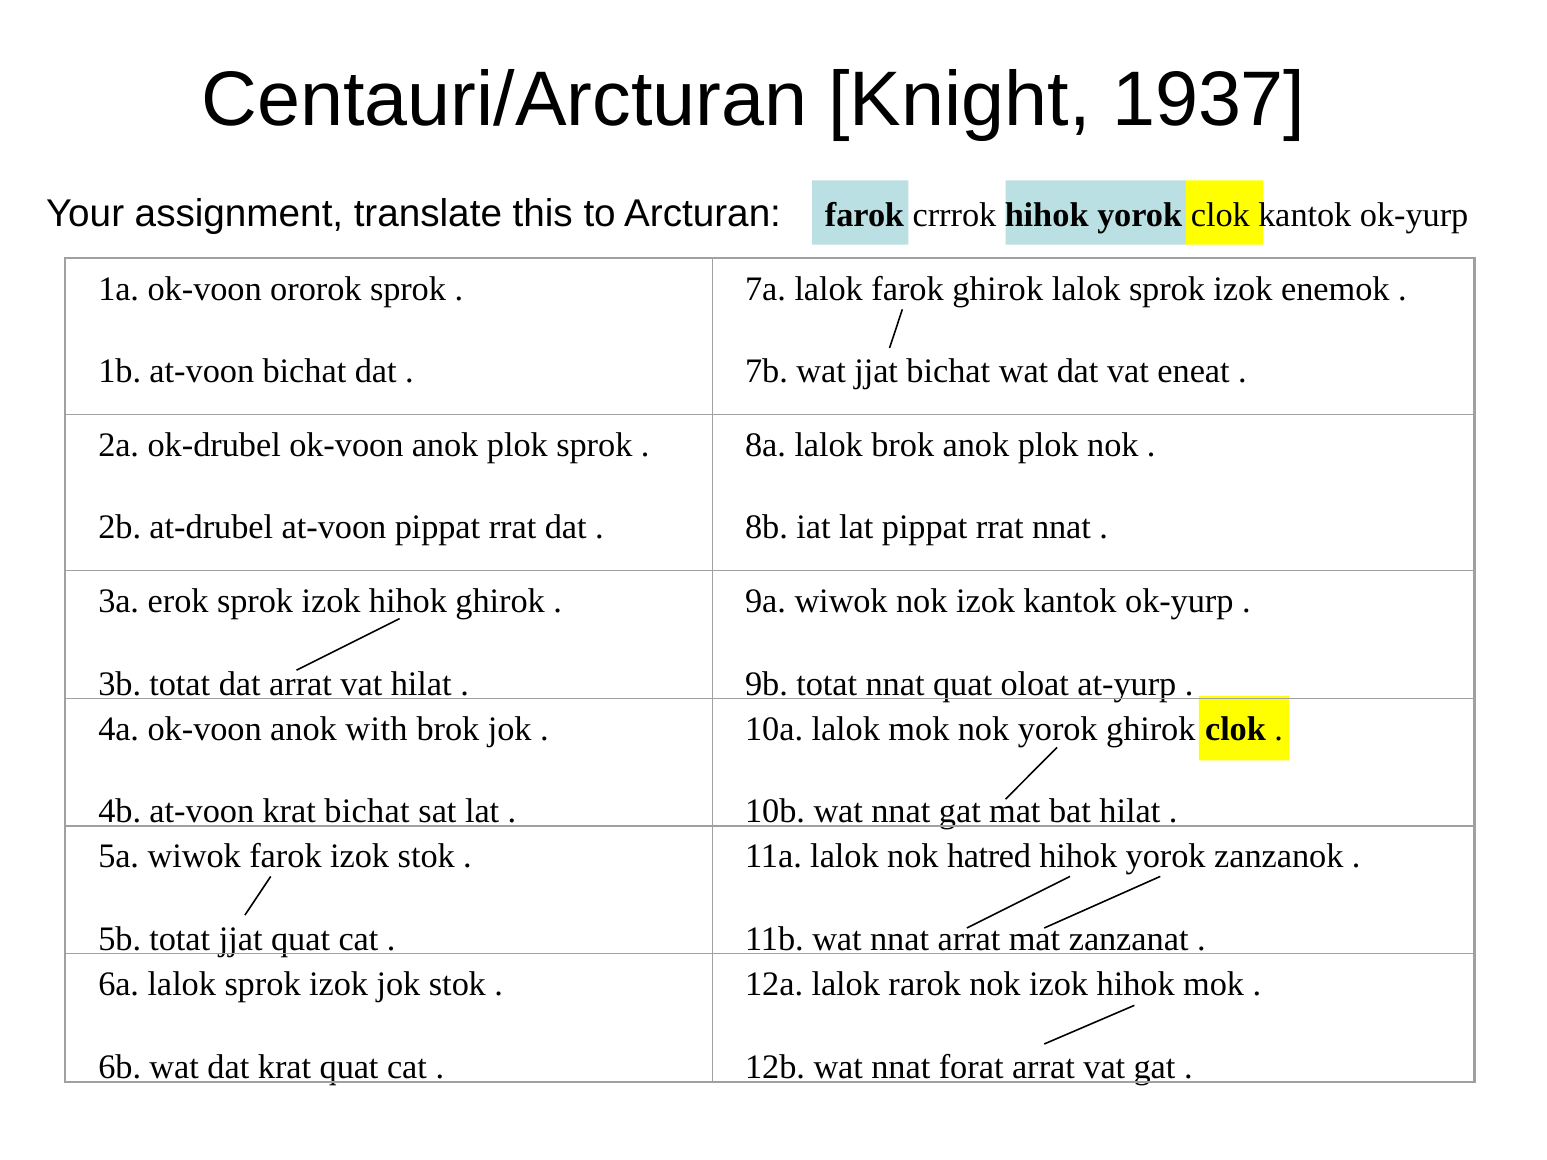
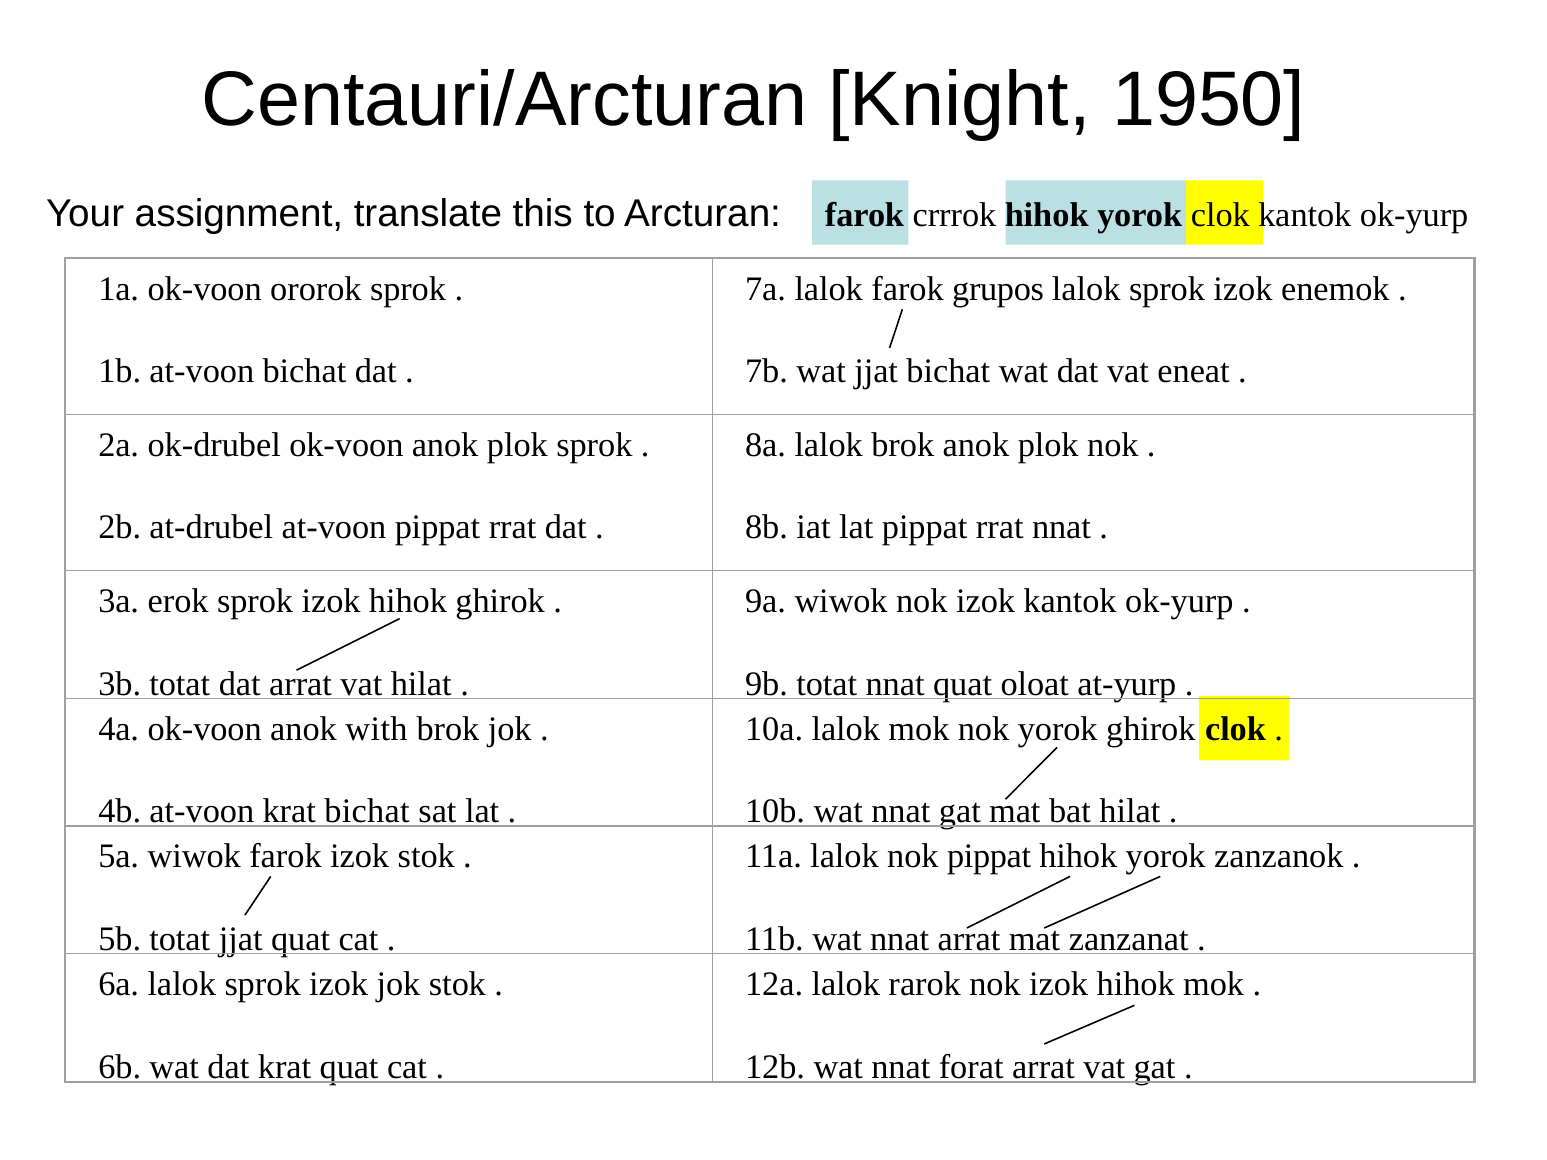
1937: 1937 -> 1950
farok ghirok: ghirok -> grupos
nok hatred: hatred -> pippat
